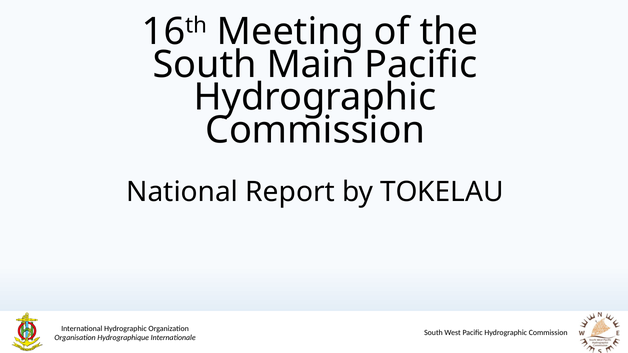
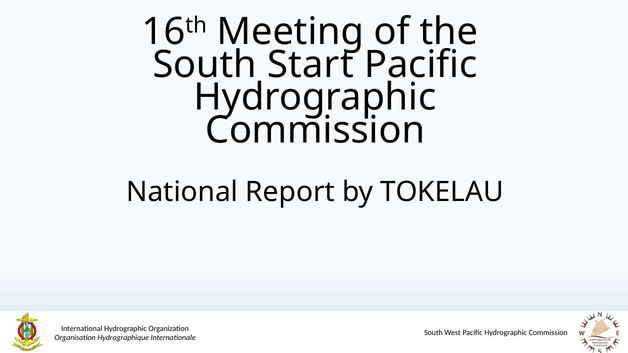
Main: Main -> Start
